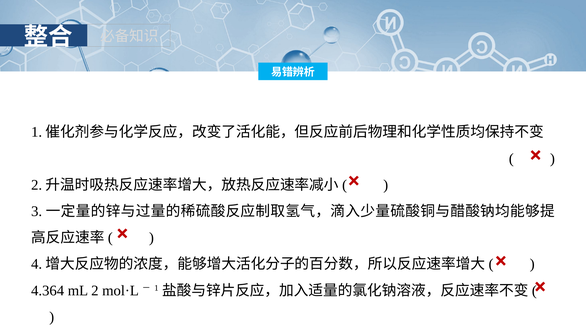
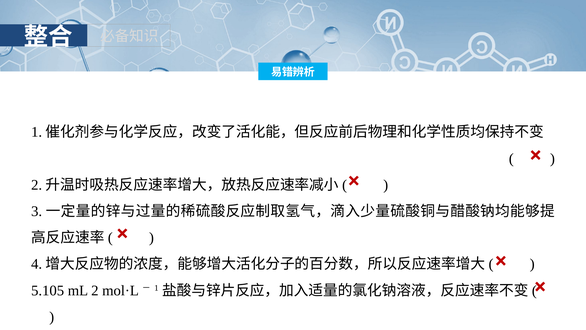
4.364: 4.364 -> 5.105
